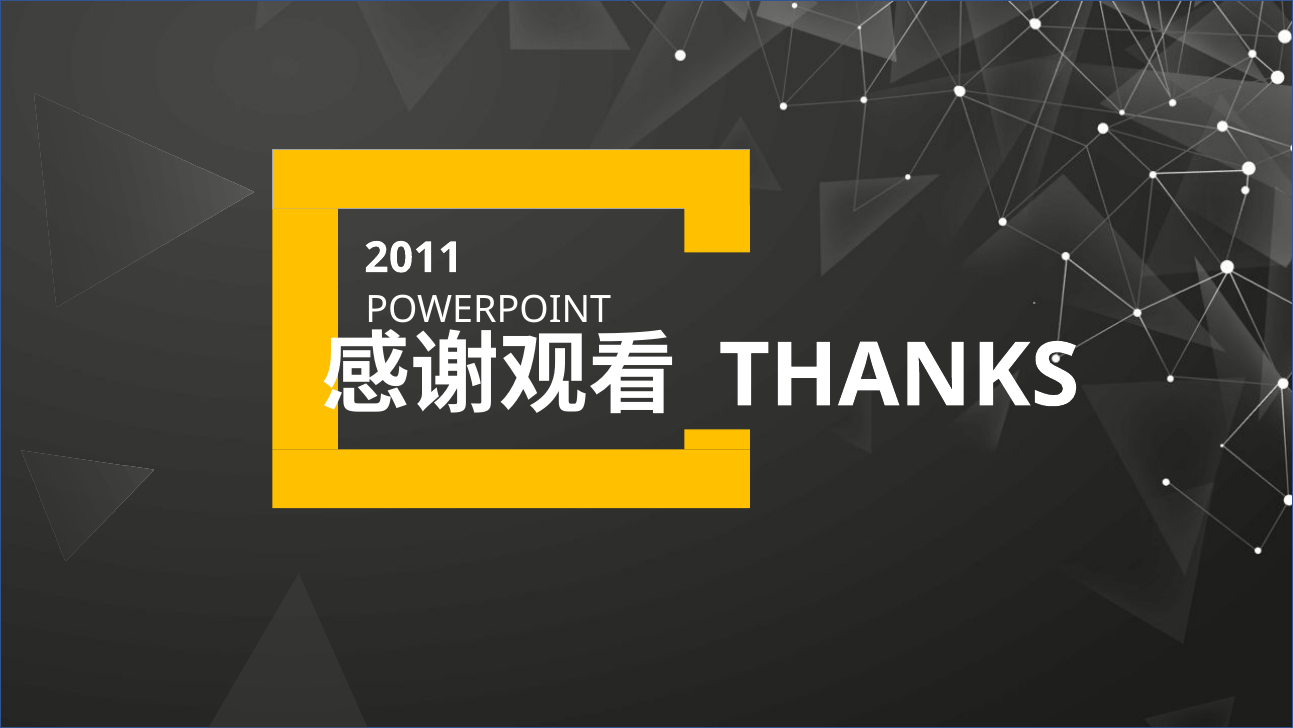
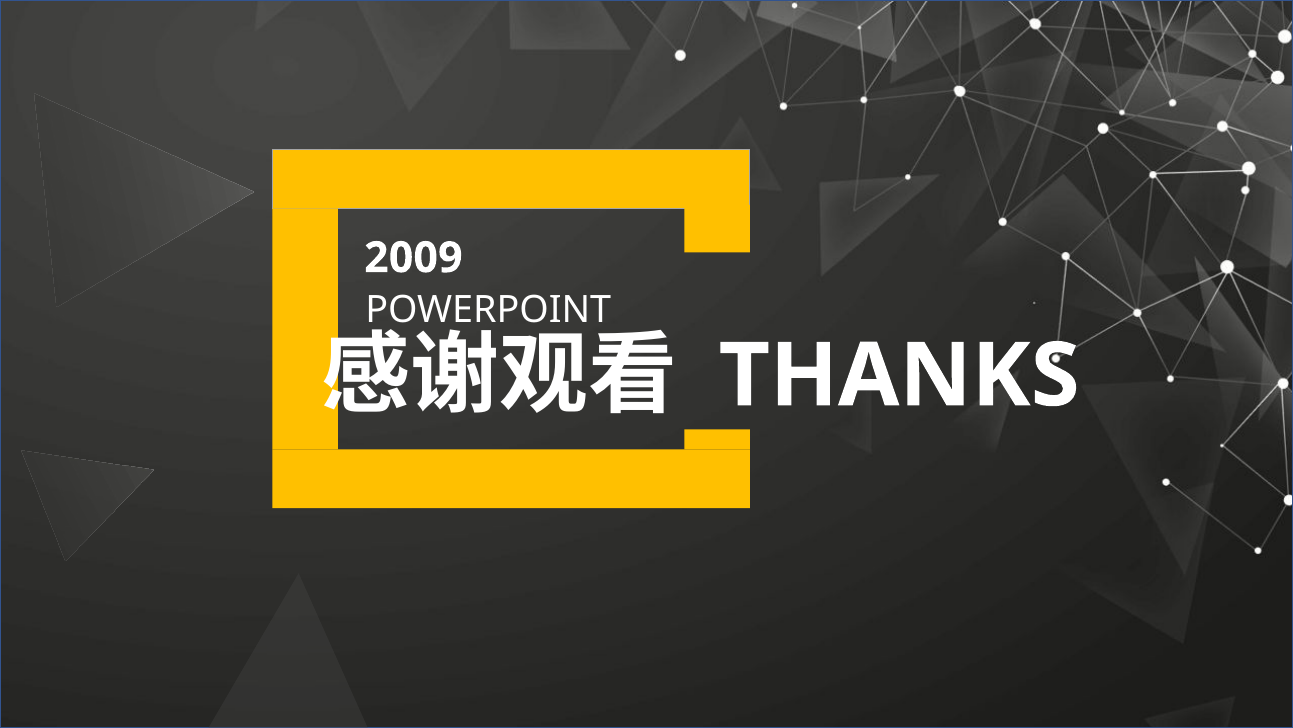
2011: 2011 -> 2009
